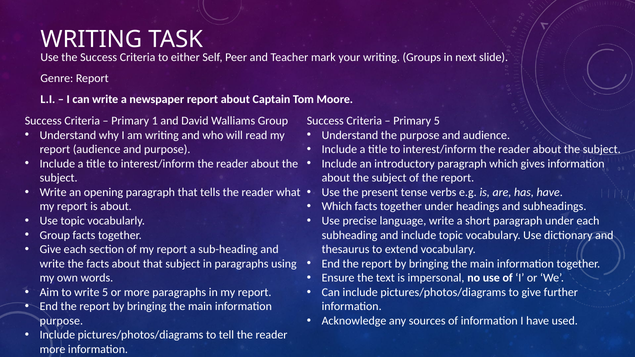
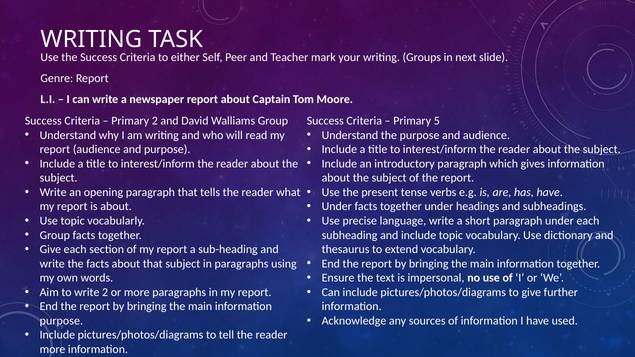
Primary 1: 1 -> 2
Which at (337, 207): Which -> Under
write 5: 5 -> 2
